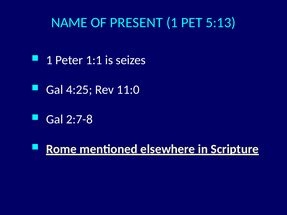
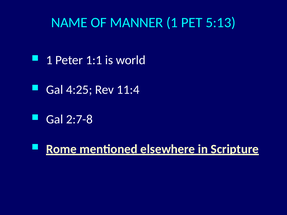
PRESENT: PRESENT -> MANNER
seizes: seizes -> world
11:0: 11:0 -> 11:4
